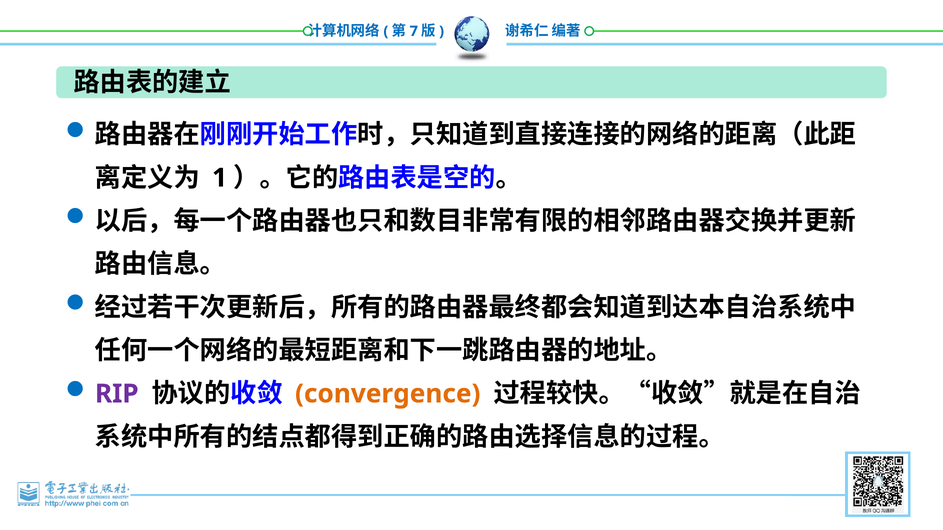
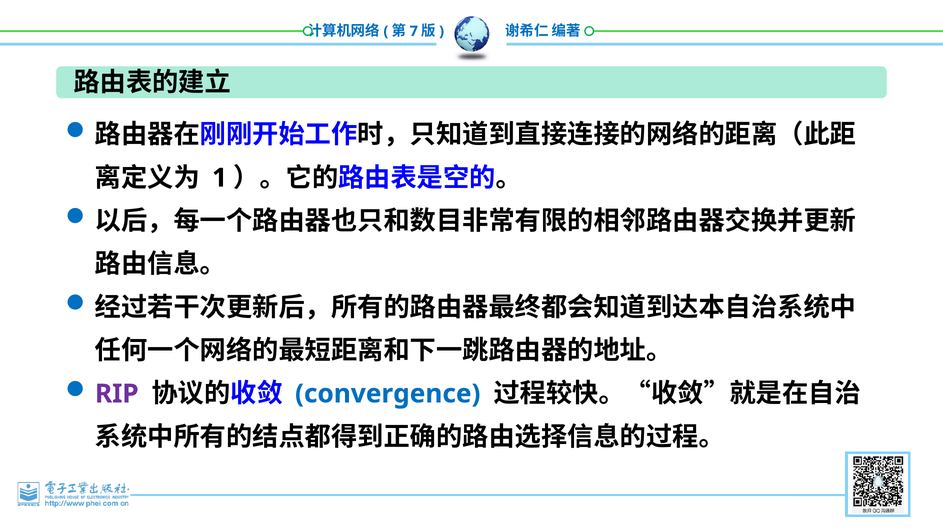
convergence colour: orange -> blue
